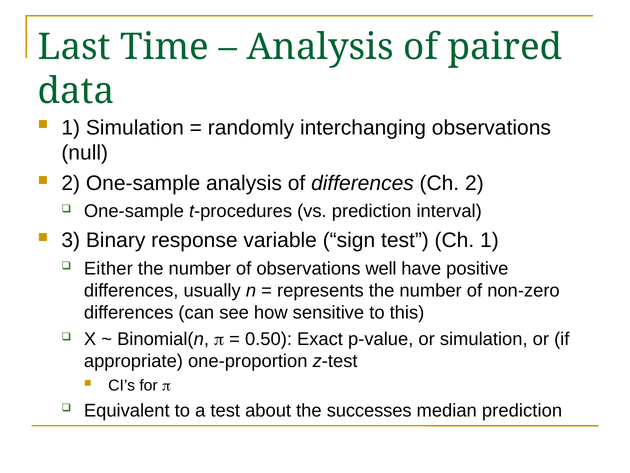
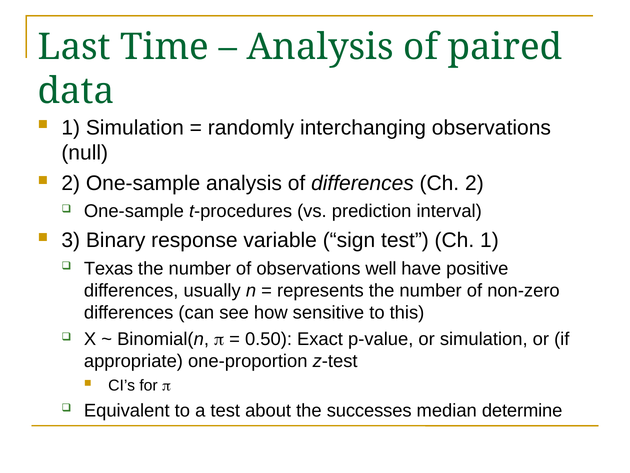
Either: Either -> Texas
median prediction: prediction -> determine
